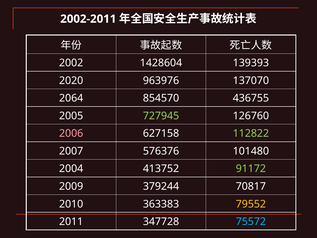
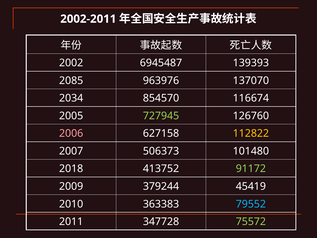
1428604: 1428604 -> 6945487
2020: 2020 -> 2085
2064: 2064 -> 2034
436755: 436755 -> 116674
112822 colour: light green -> yellow
576376: 576376 -> 506373
2004: 2004 -> 2018
70817: 70817 -> 45419
79552 colour: yellow -> light blue
75572 colour: light blue -> light green
